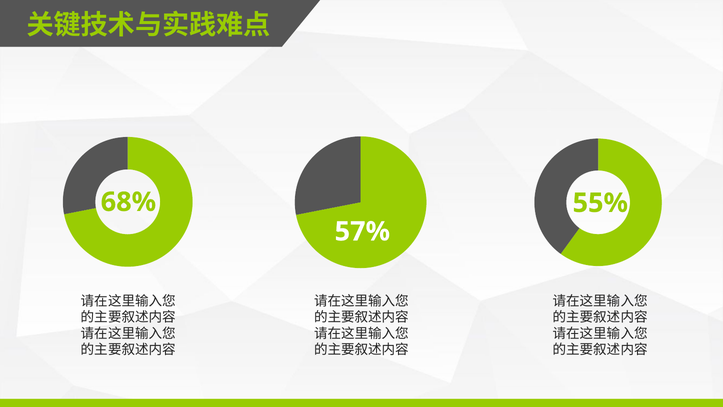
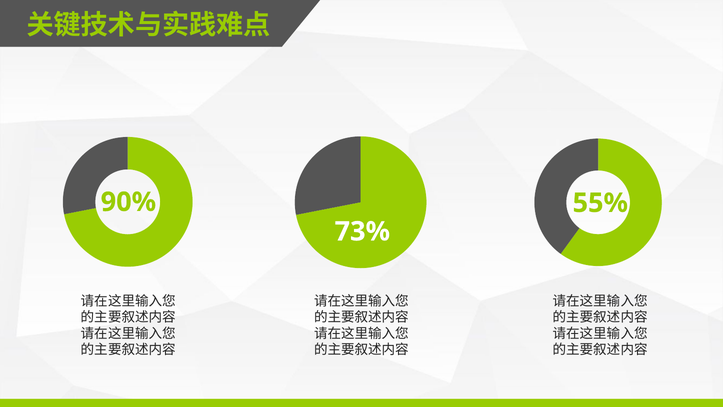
68%: 68% -> 90%
57%: 57% -> 73%
